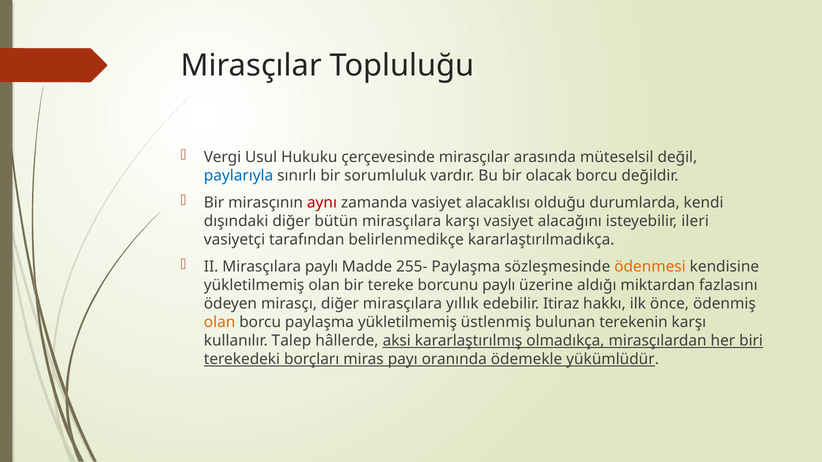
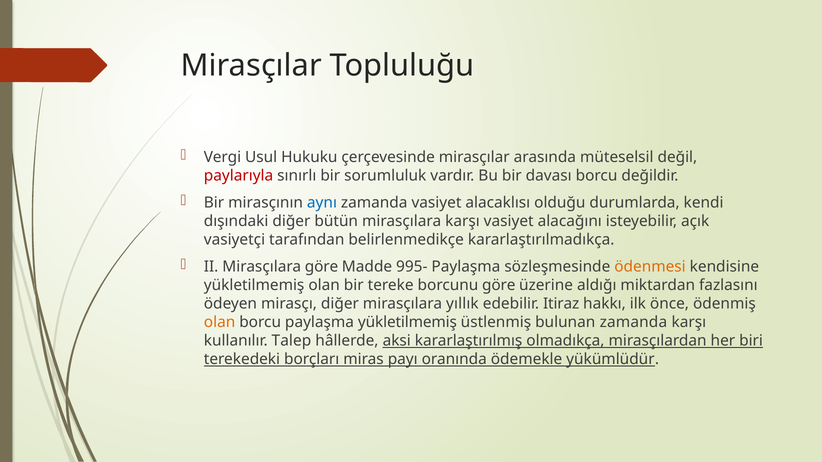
paylarıyla colour: blue -> red
olacak: olacak -> davası
aynı colour: red -> blue
ileri: ileri -> açık
Mirasçılara paylı: paylı -> göre
255-: 255- -> 995-
borcunu paylı: paylı -> göre
bulunan terekenin: terekenin -> zamanda
